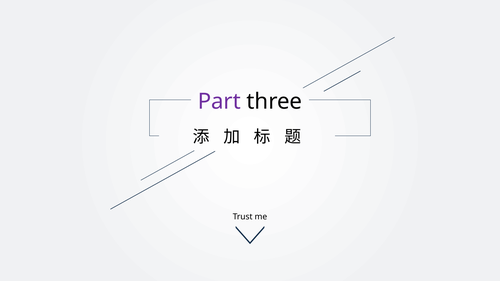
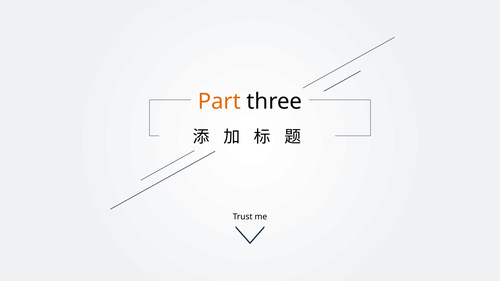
Part colour: purple -> orange
